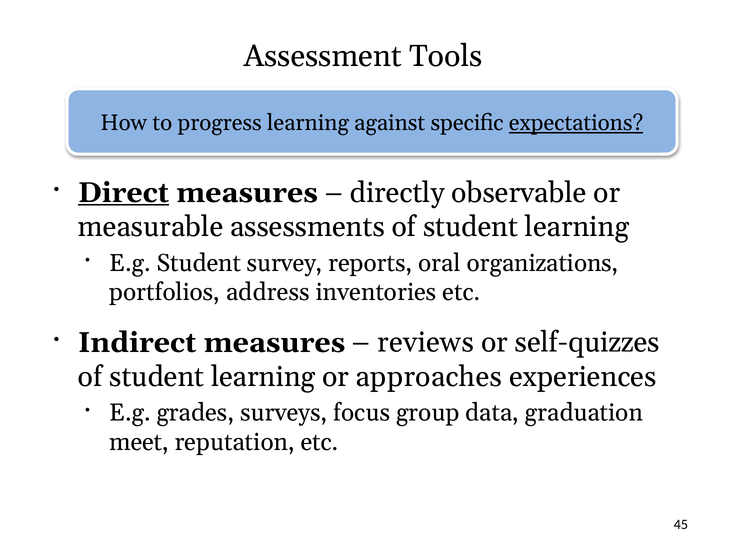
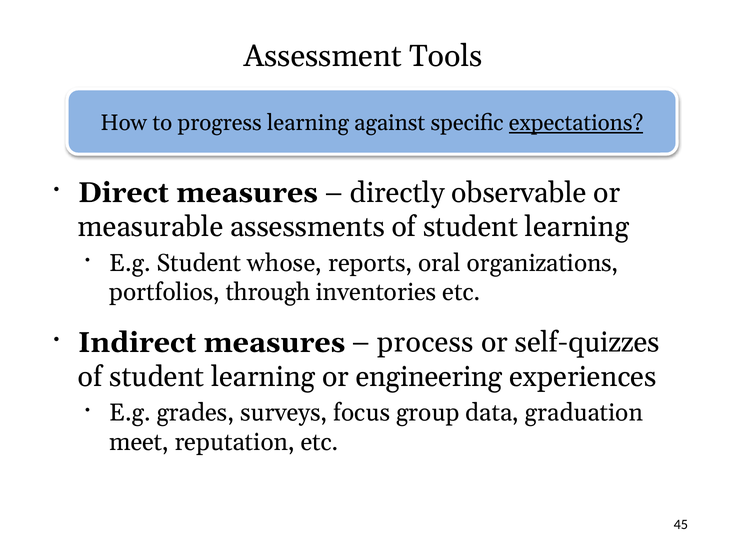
Direct underline: present -> none
survey: survey -> whose
address: address -> through
reviews: reviews -> process
approaches: approaches -> engineering
